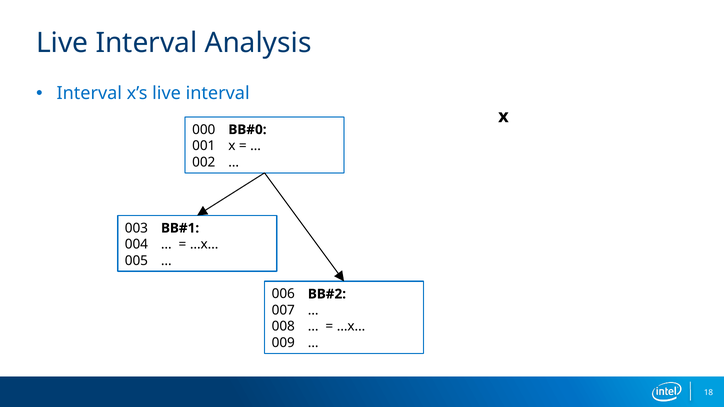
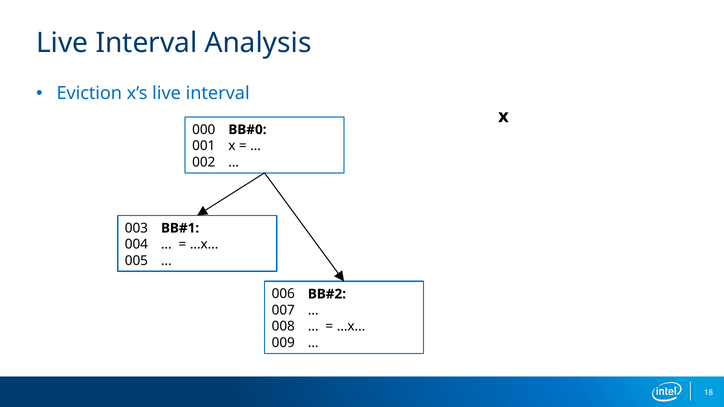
Interval at (89, 94): Interval -> Eviction
